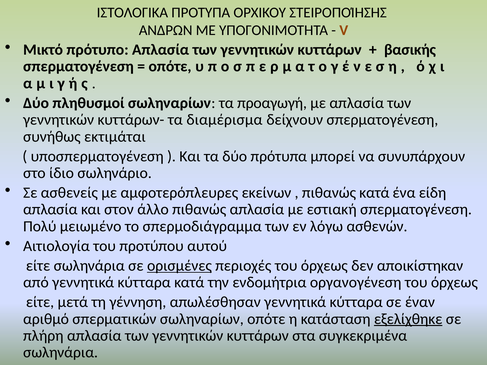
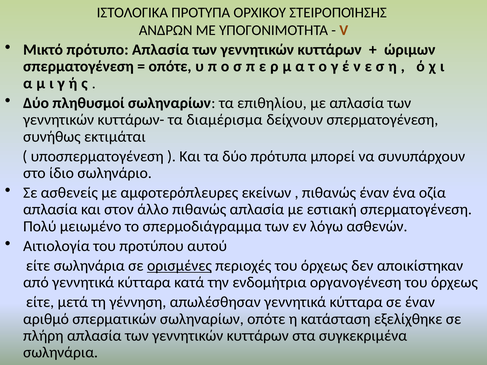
βασικής: βασικής -> ώριμων
προαγωγή: προαγωγή -> επιθηλίου
πιθανώς κατά: κατά -> έναν
είδη: είδη -> οζία
εξελίχθηκε underline: present -> none
